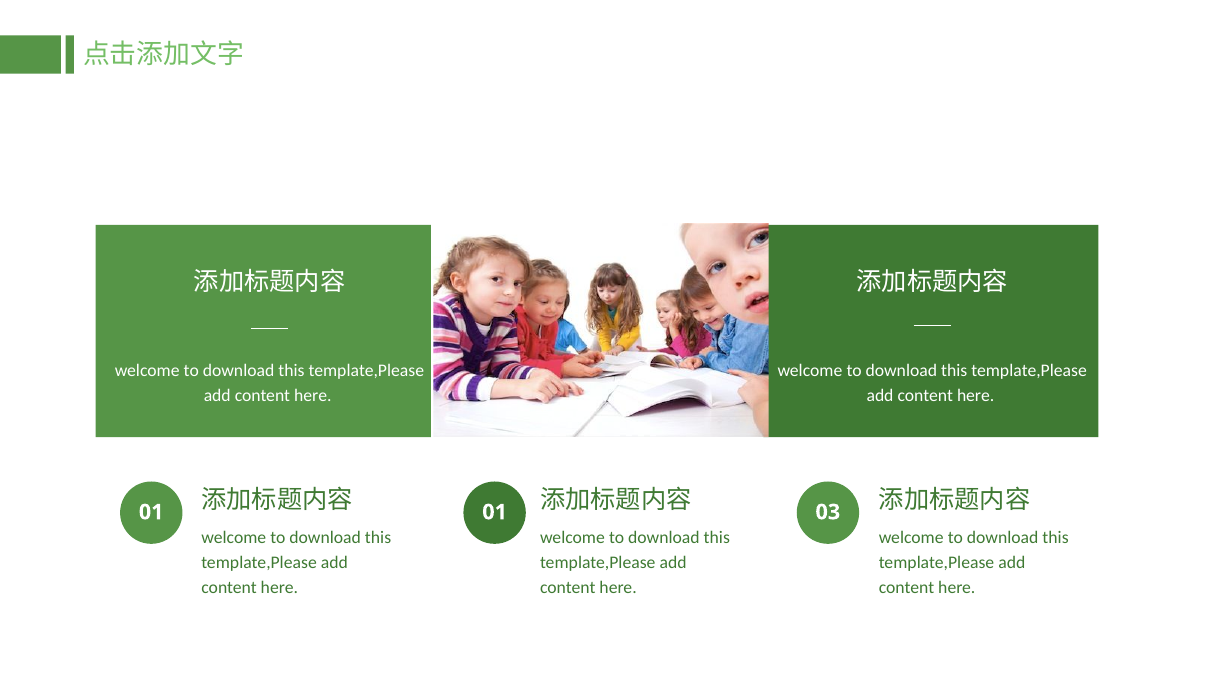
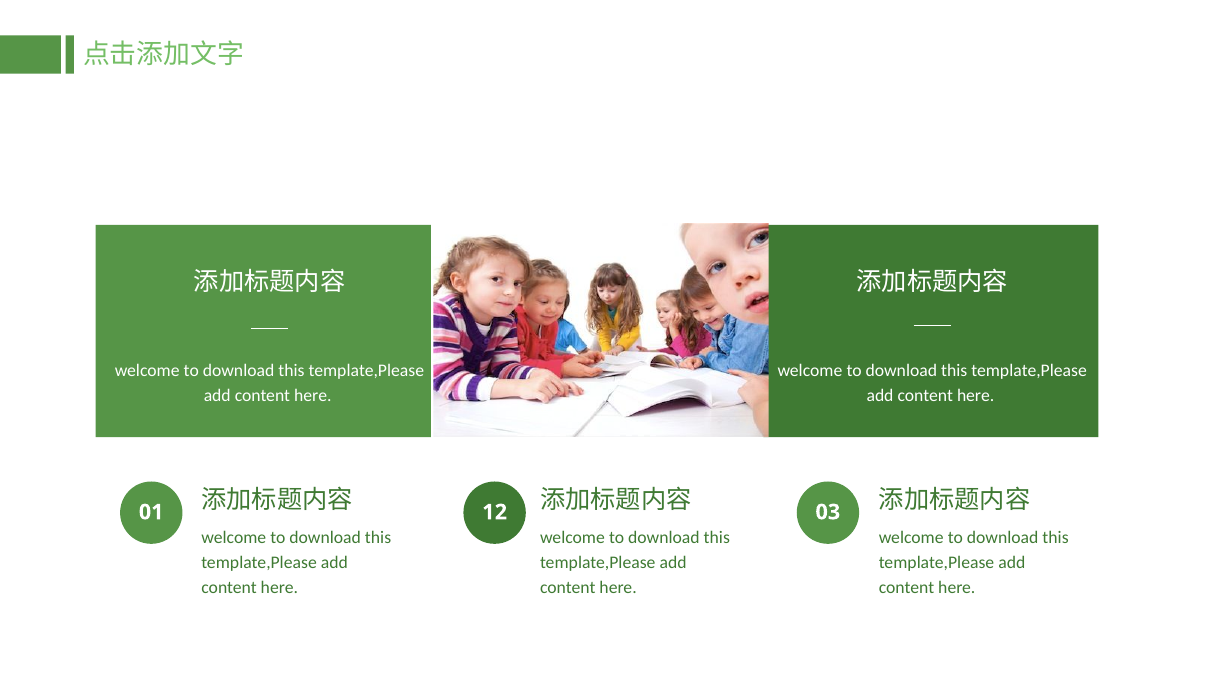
01 01: 01 -> 12
